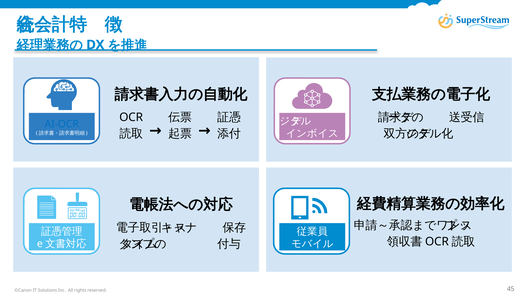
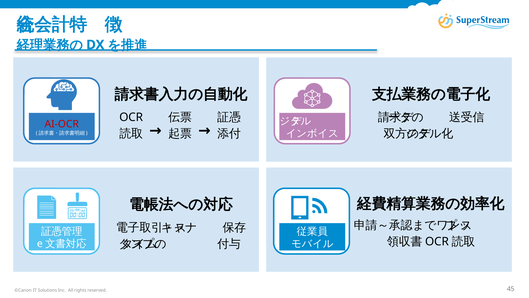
AI-OCR colour: blue -> red
